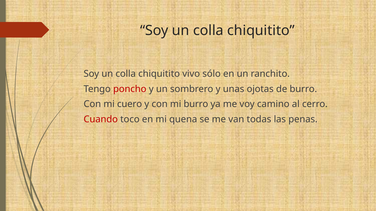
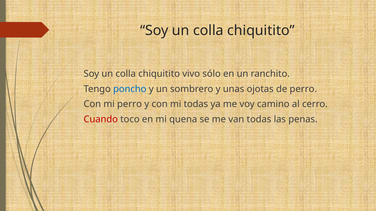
poncho colour: red -> blue
de burro: burro -> perro
mi cuero: cuero -> perro
mi burro: burro -> todas
